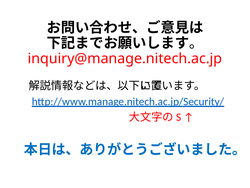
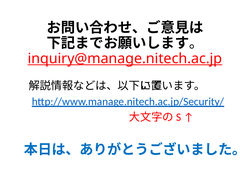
inquiry@manage.nitech.ac.jp underline: none -> present
